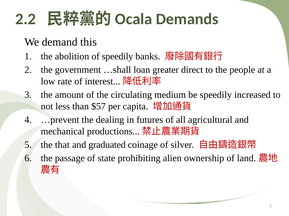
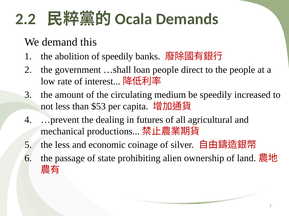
loan greater: greater -> people
$57: $57 -> $53
the that: that -> less
graduated: graduated -> economic
